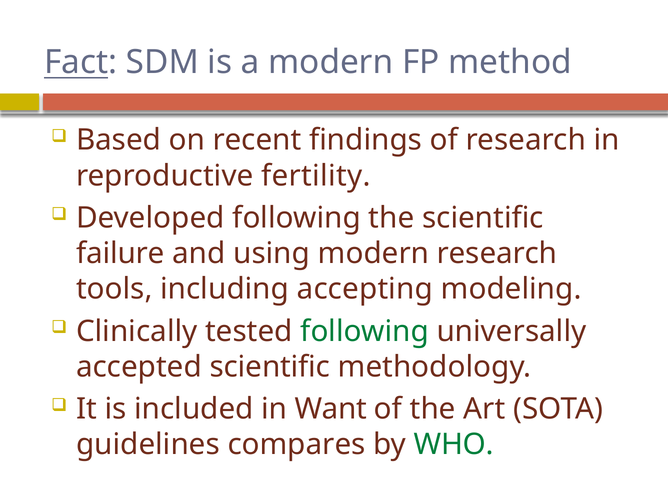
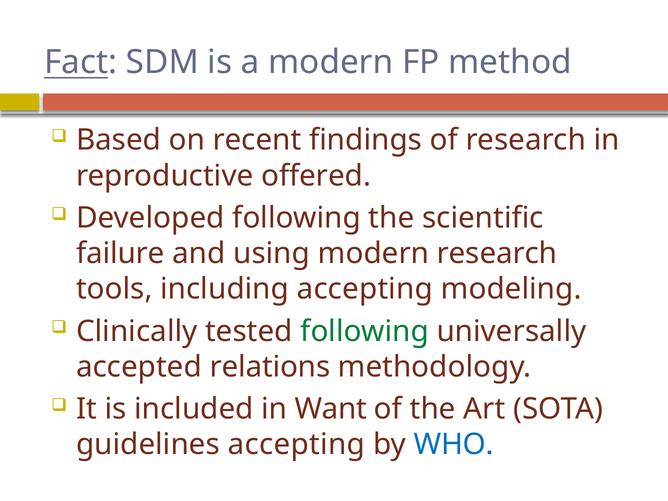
fertility: fertility -> offered
accepted scientific: scientific -> relations
guidelines compares: compares -> accepting
WHO colour: green -> blue
